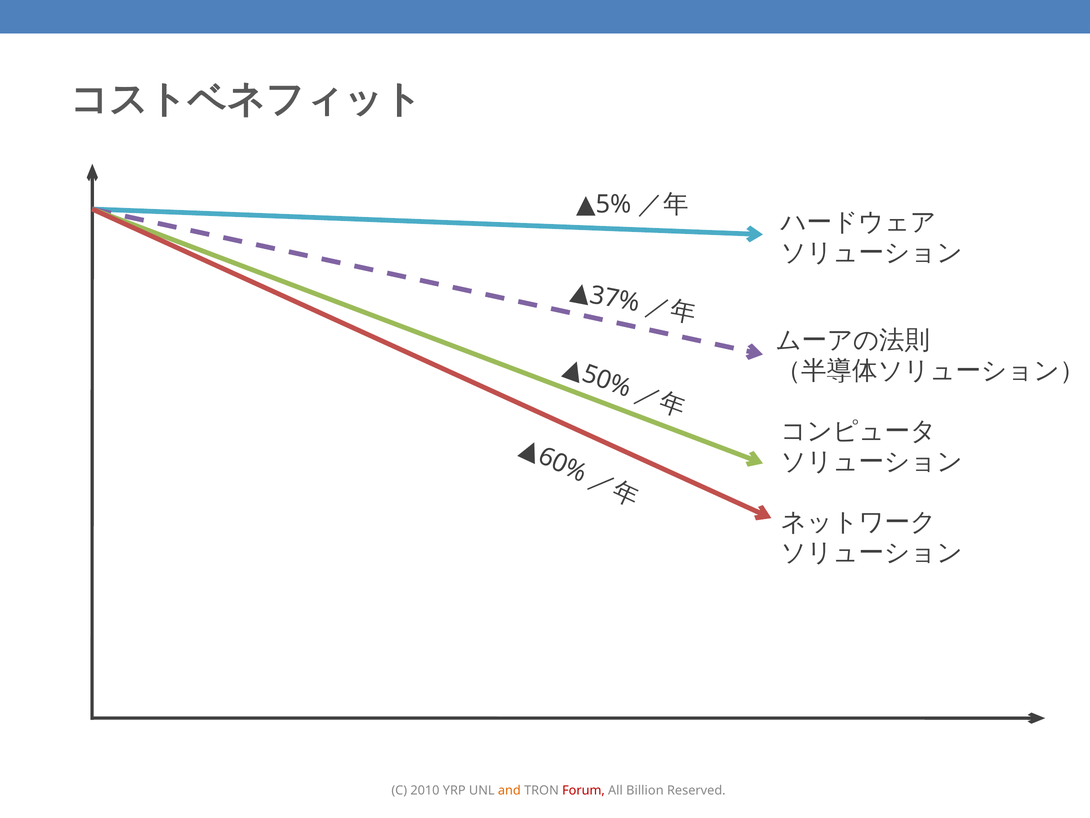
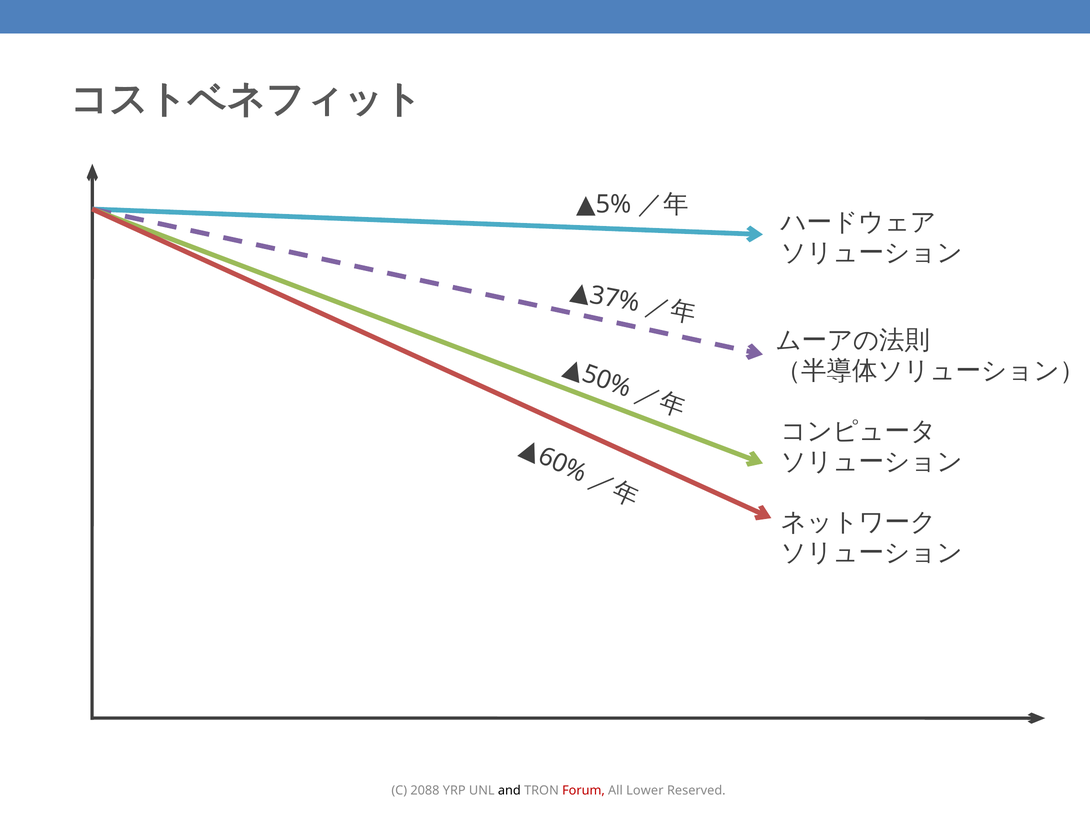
2010: 2010 -> 2088
and colour: orange -> black
Billion: Billion -> Lower
